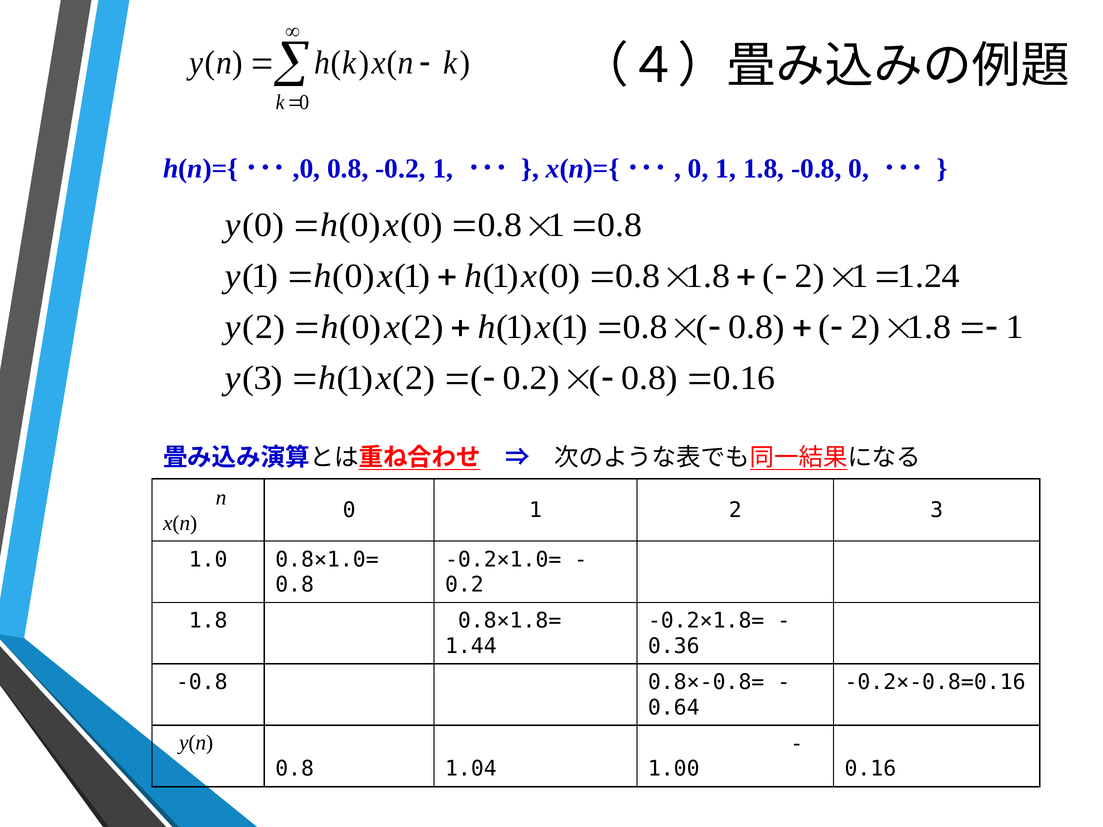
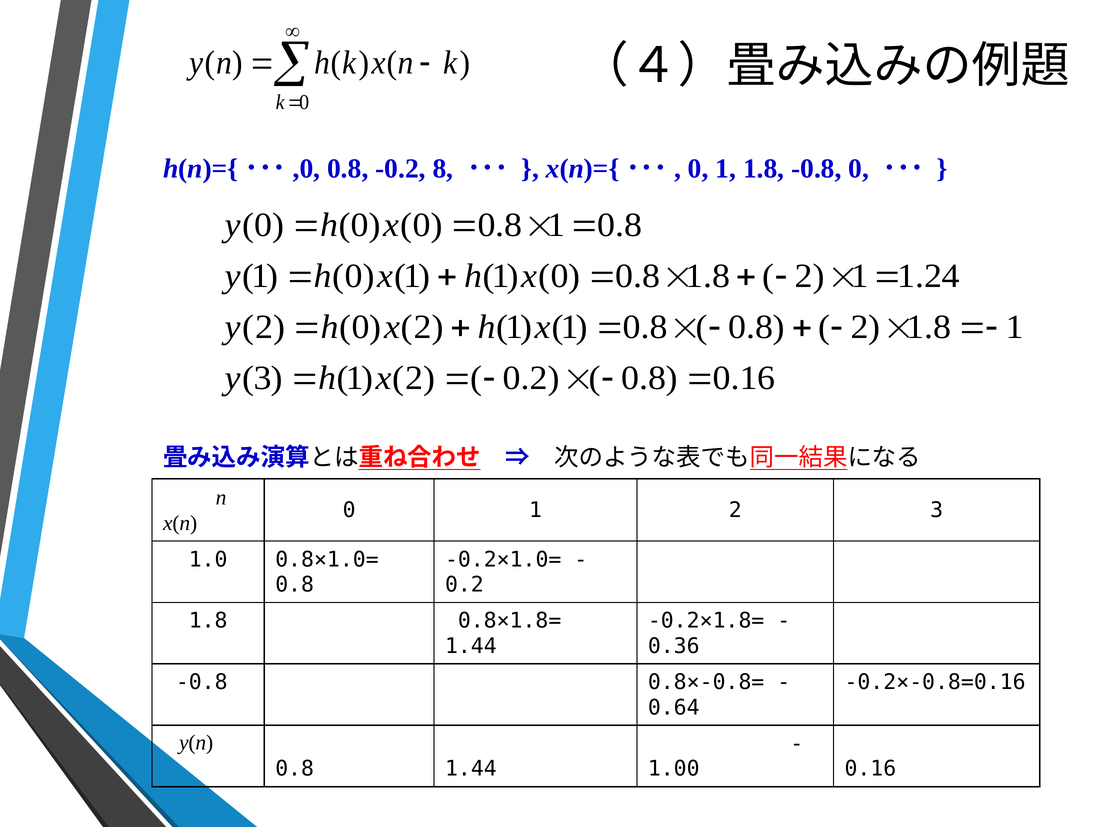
-0.2 1: 1 -> 8
0.8 1.04: 1.04 -> 1.44
